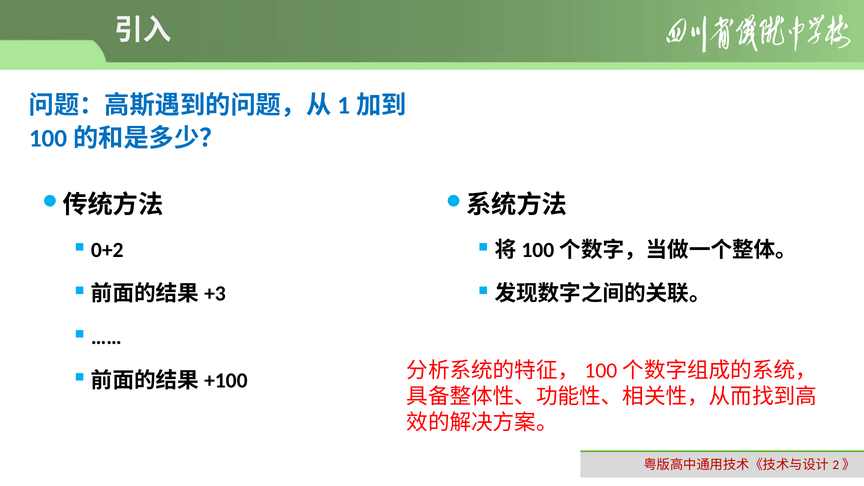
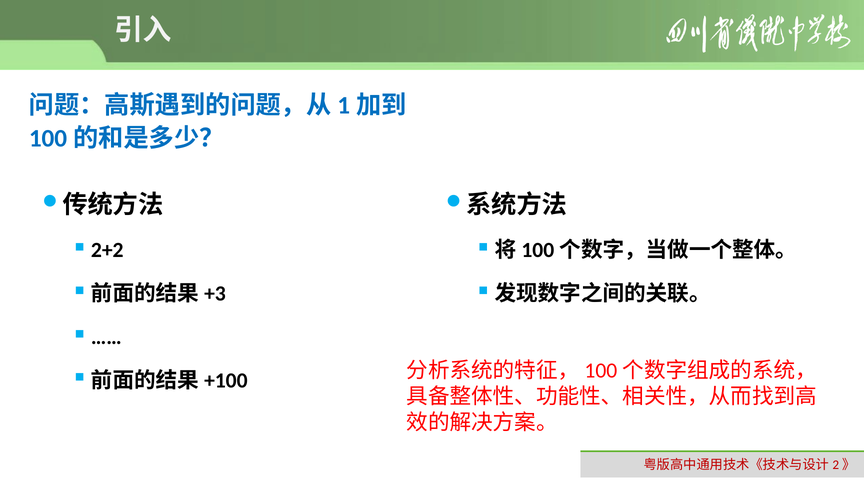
0+2: 0+2 -> 2+2
